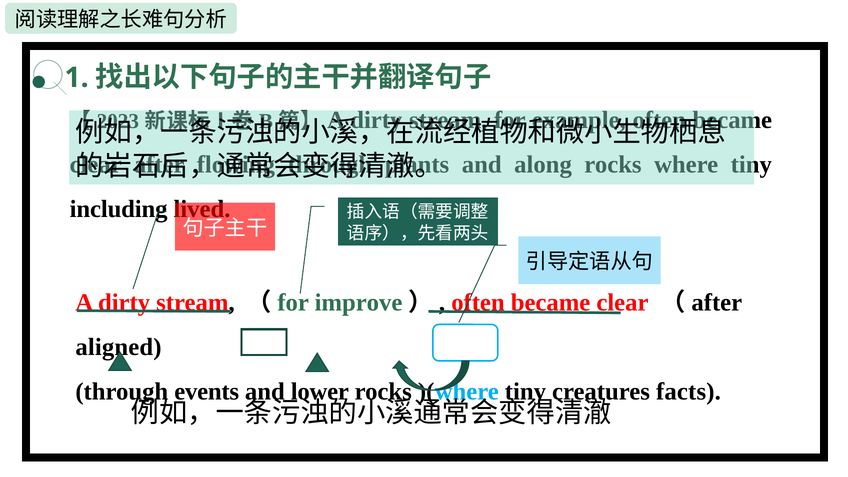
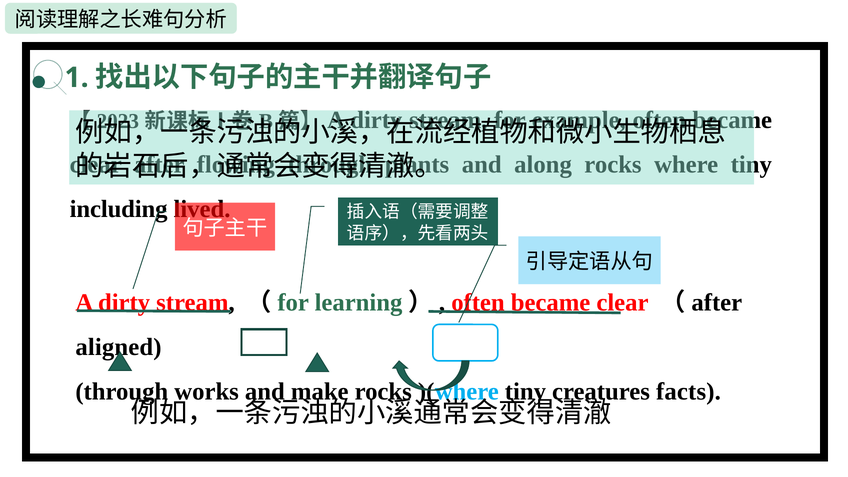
improve: improve -> learning
events: events -> works
lower: lower -> make
